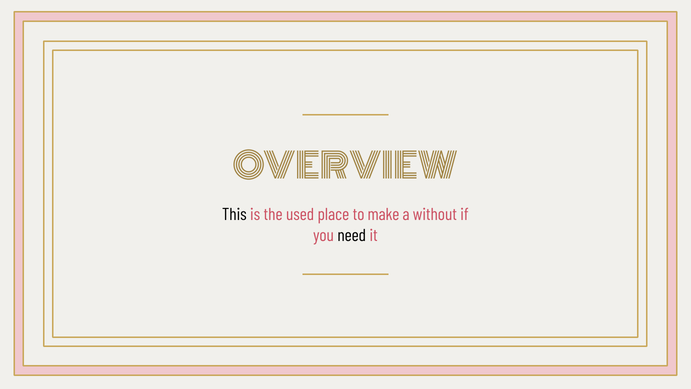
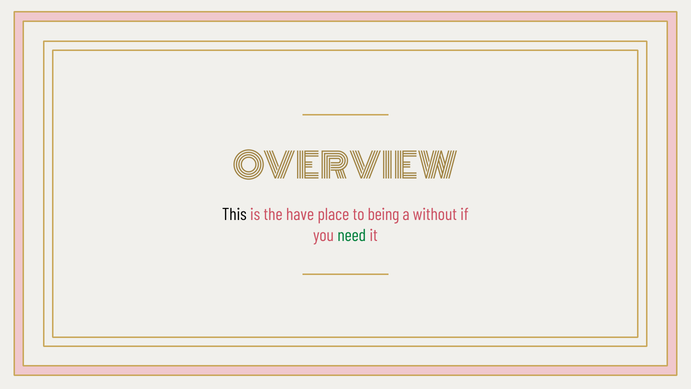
used: used -> have
make: make -> being
need colour: black -> green
